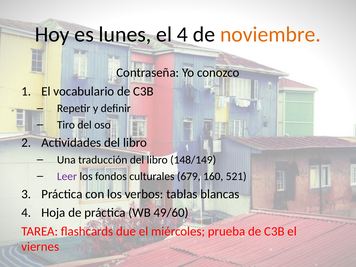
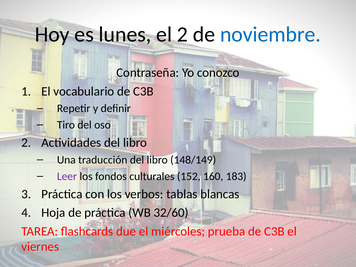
el 4: 4 -> 2
noviembre colour: orange -> blue
679: 679 -> 152
521: 521 -> 183
49/60: 49/60 -> 32/60
